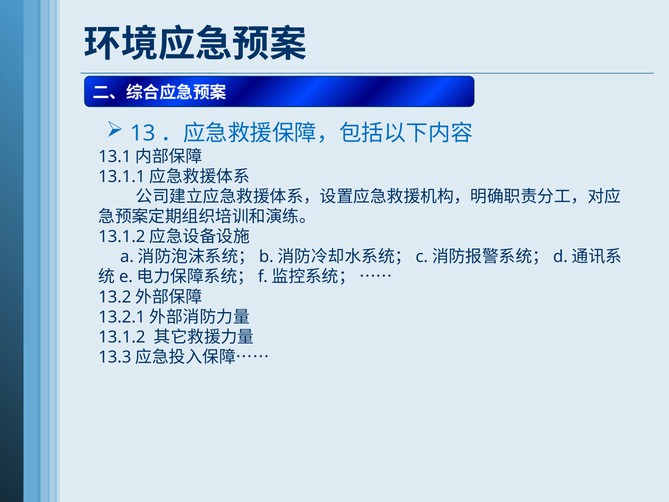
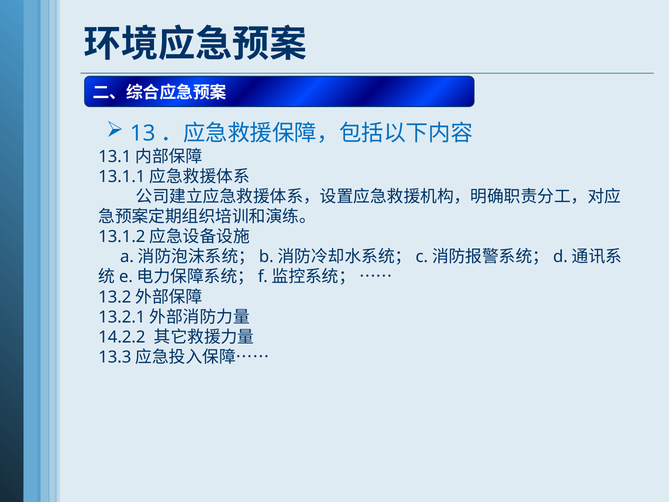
13.1.2: 13.1.2 -> 14.2.2
